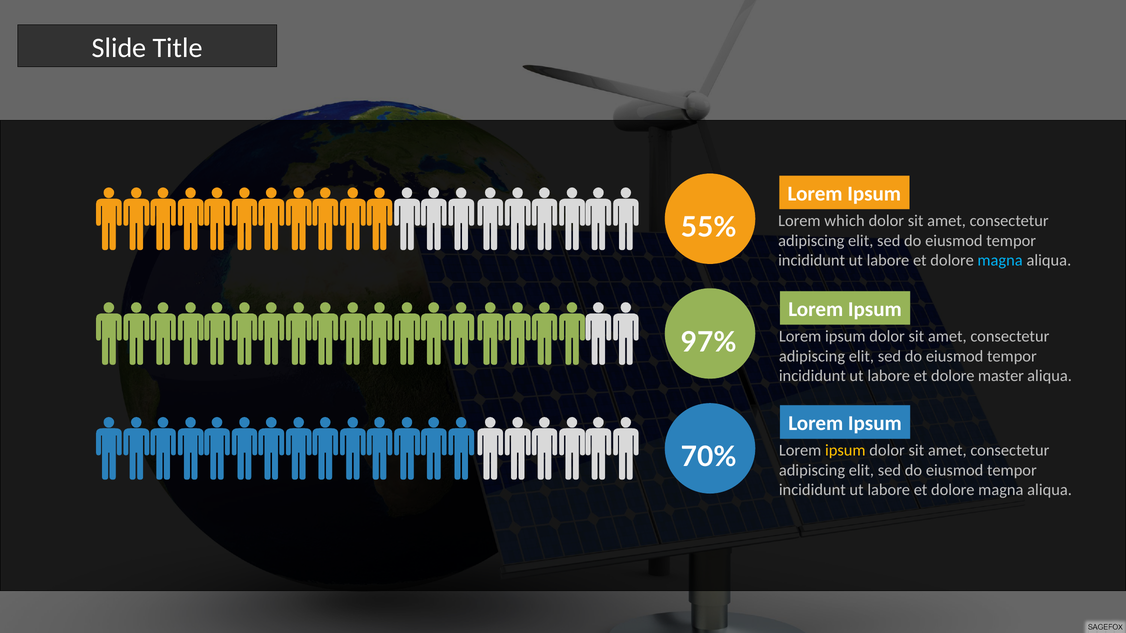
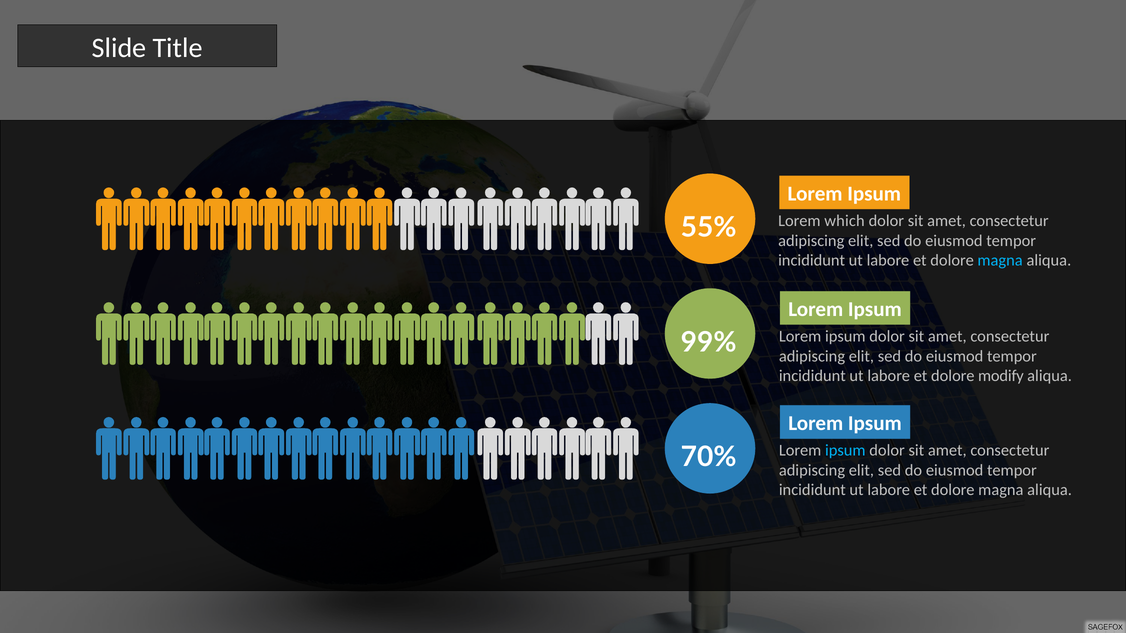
97%: 97% -> 99%
master: master -> modify
ipsum at (845, 451) colour: yellow -> light blue
